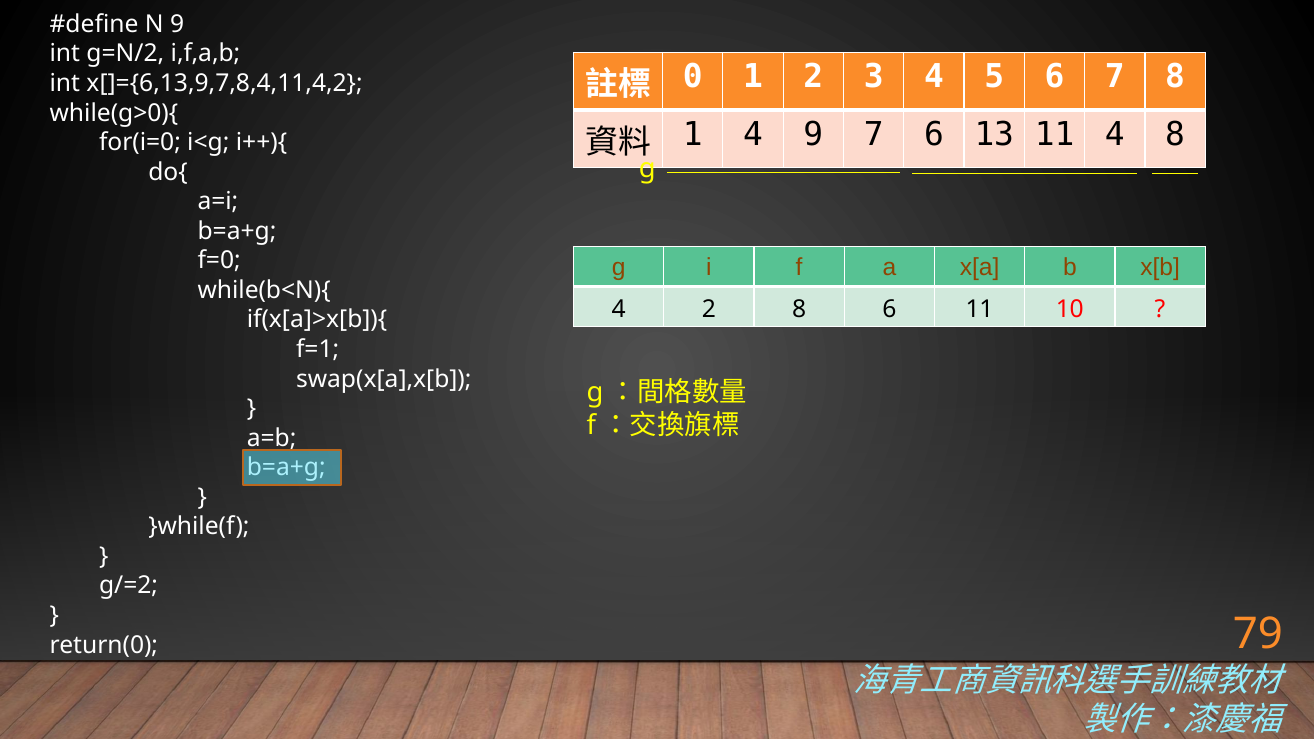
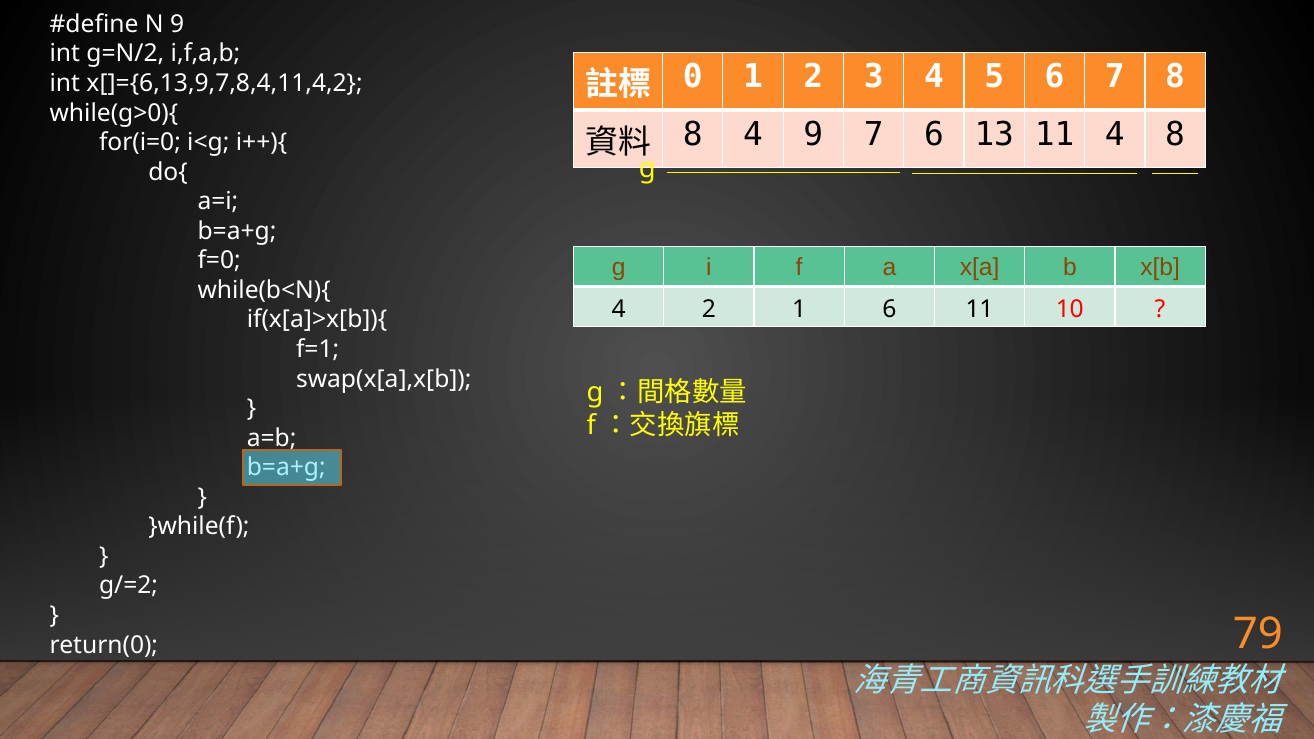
1 at (693, 135): 1 -> 8
2 8: 8 -> 1
